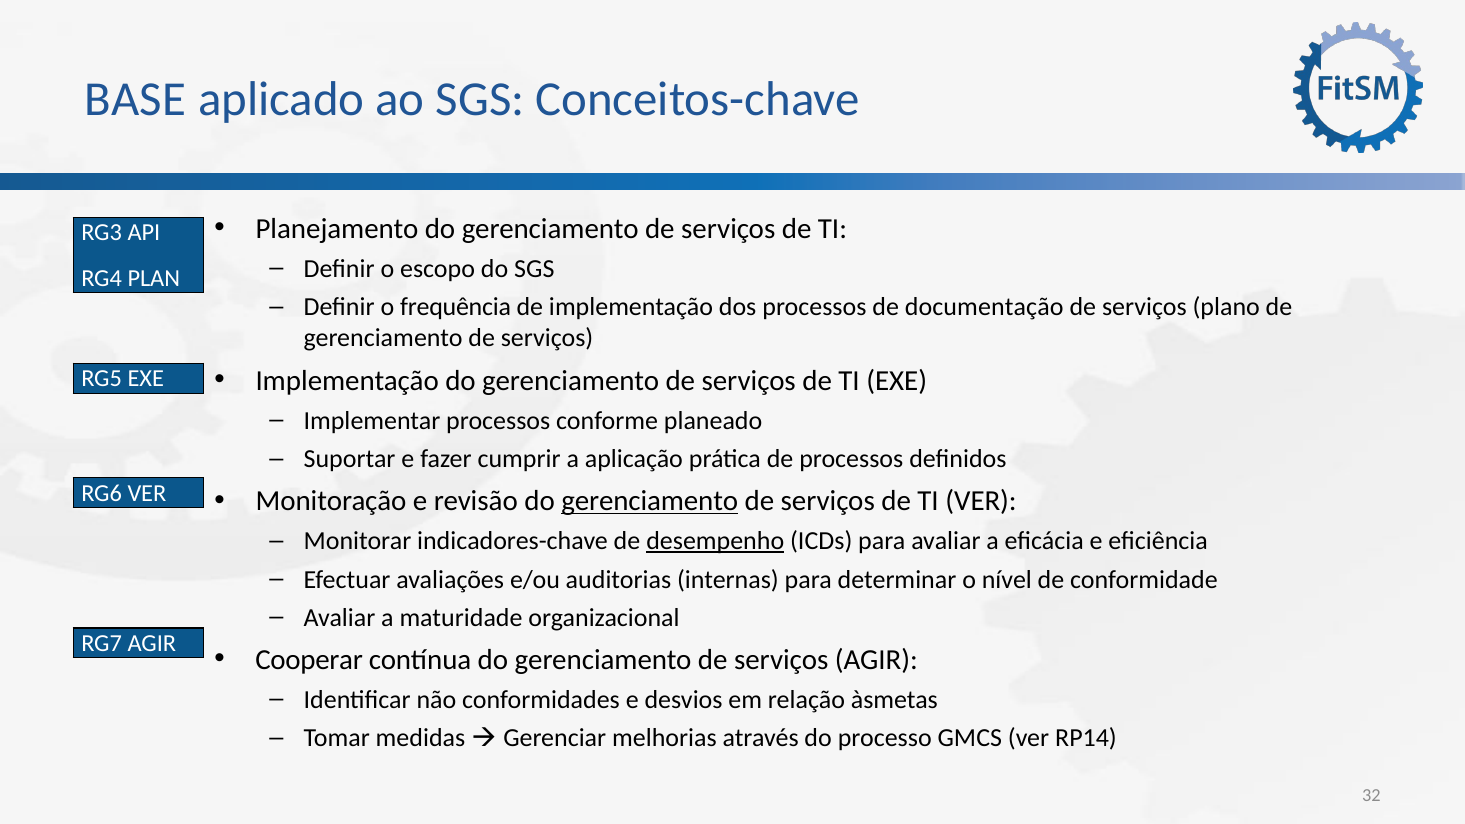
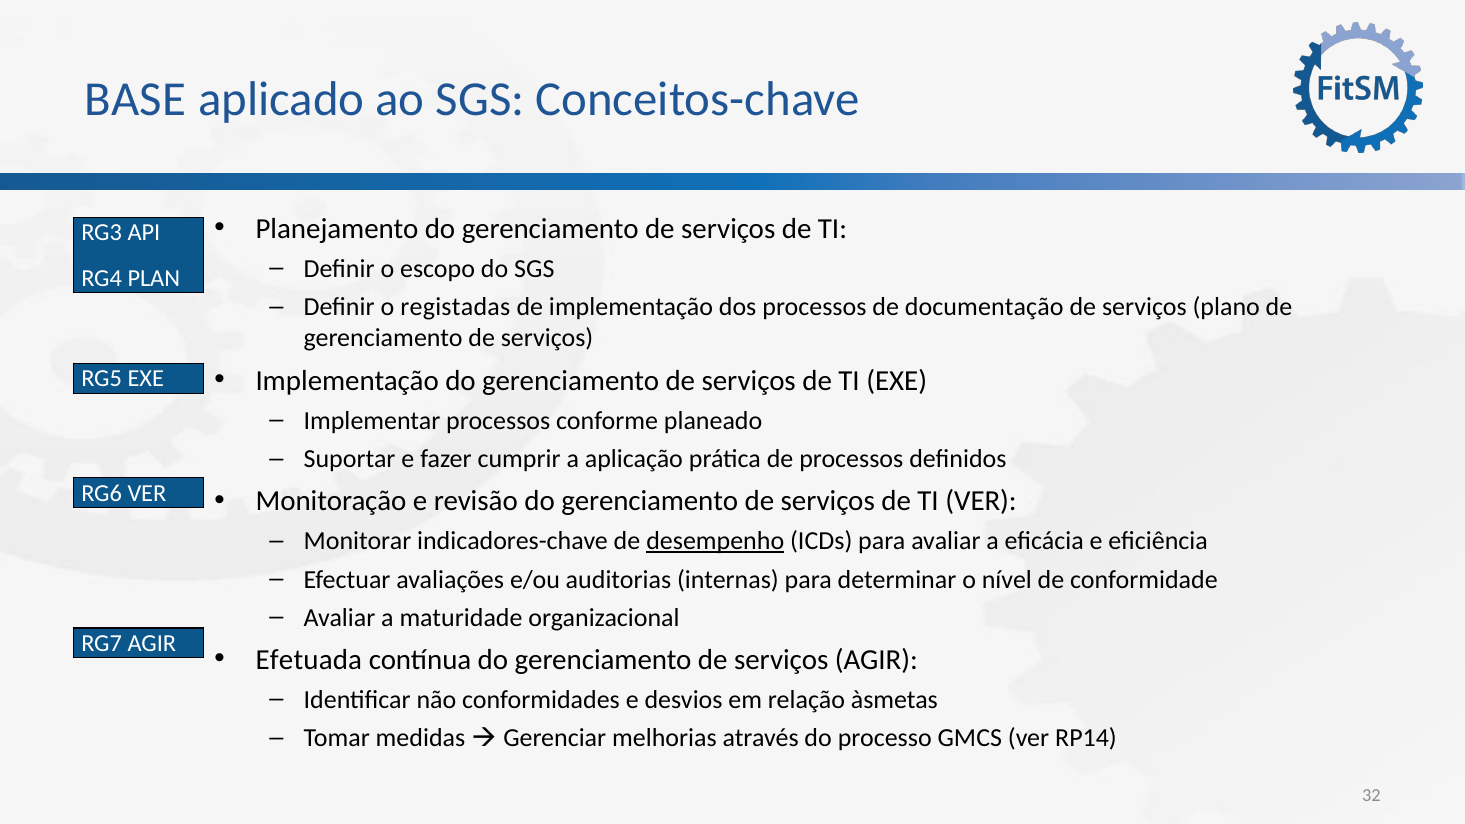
frequência: frequência -> registadas
gerenciamento at (650, 501) underline: present -> none
Cooperar: Cooperar -> Efetuada
